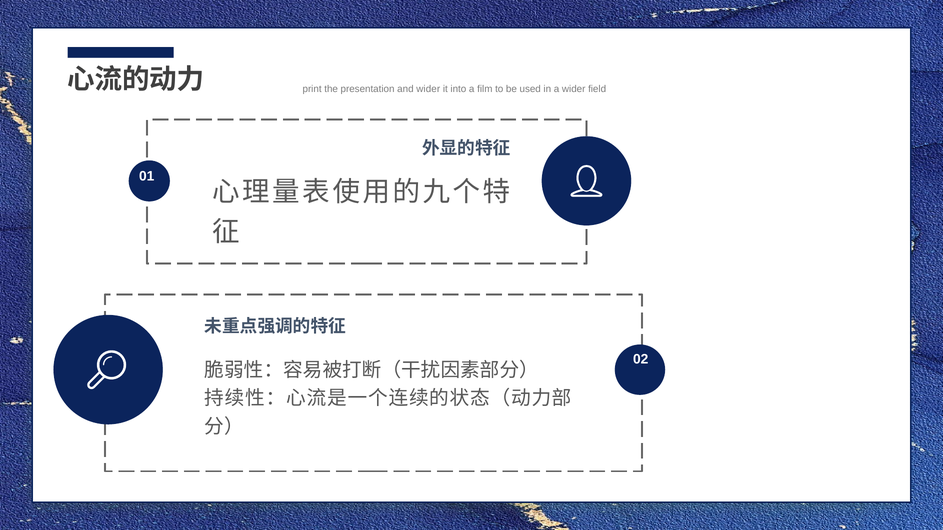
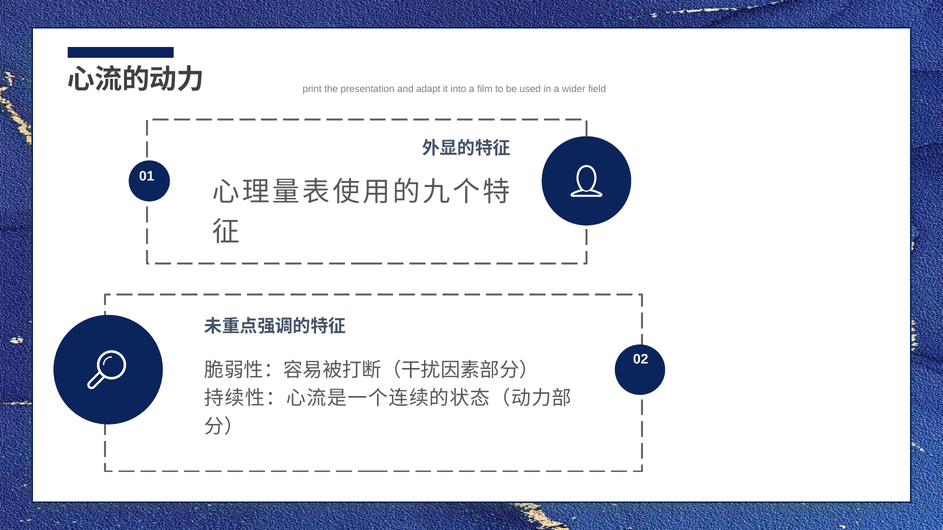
and wider: wider -> adapt
